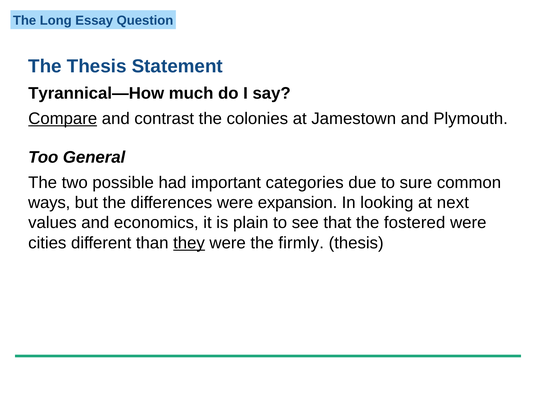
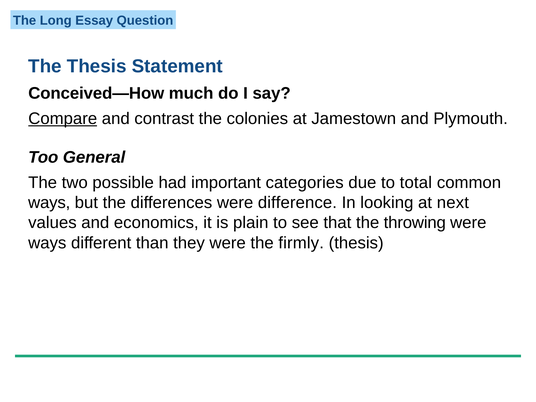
Tyrannical—How: Tyrannical—How -> Conceived—How
sure: sure -> total
expansion: expansion -> difference
fostered: fostered -> throwing
cities at (47, 243): cities -> ways
they underline: present -> none
